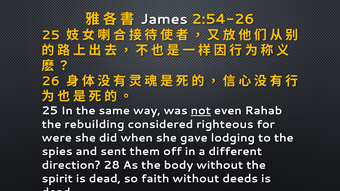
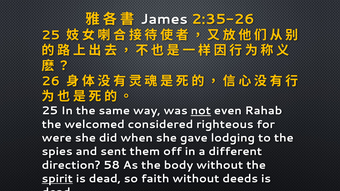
2:54-26: 2:54-26 -> 2:35-26
rebuilding: rebuilding -> welcomed
28: 28 -> 58
spirit underline: none -> present
